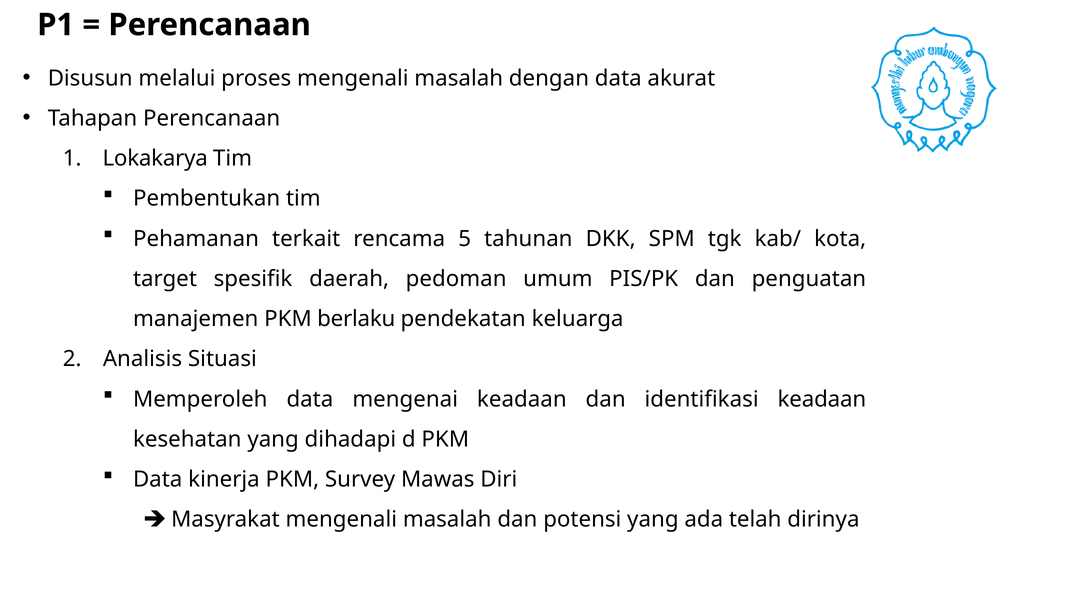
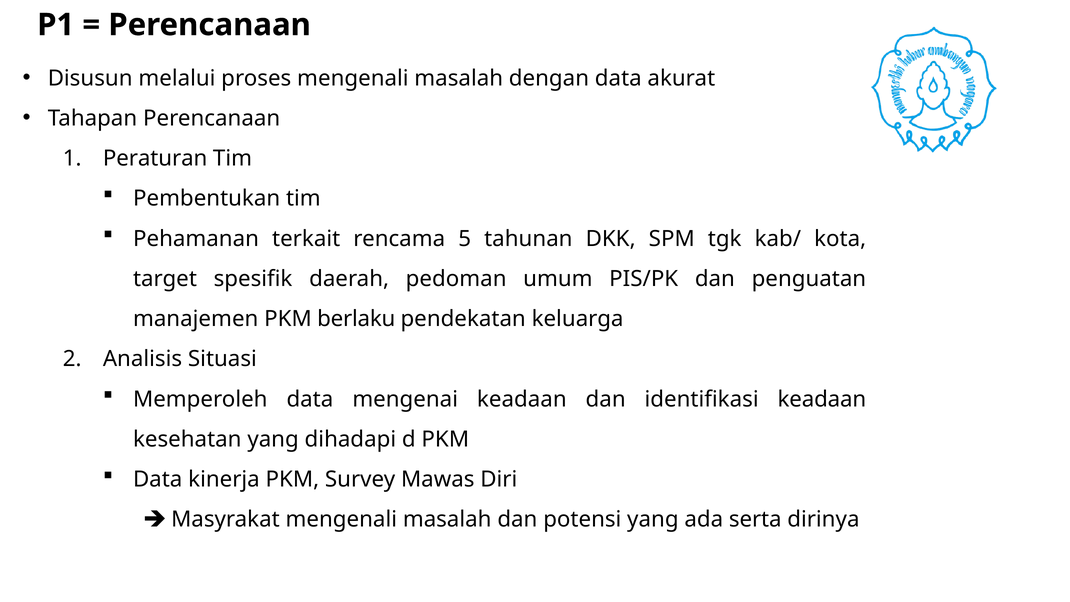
Lokakarya: Lokakarya -> Peraturan
telah: telah -> serta
